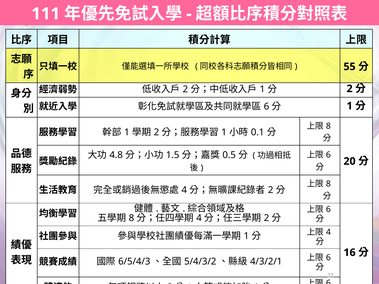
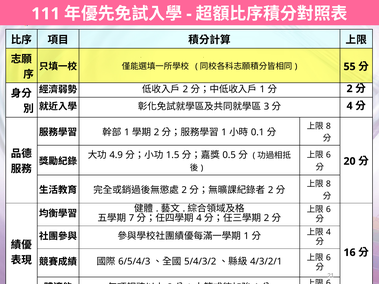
6 at (267, 107): 6 -> 3
1 at (350, 106): 1 -> 4
4.8 at (116, 155): 4.8 -> 4.9
4 at (184, 190): 4 -> 2
8 at (131, 218): 8 -> 7
